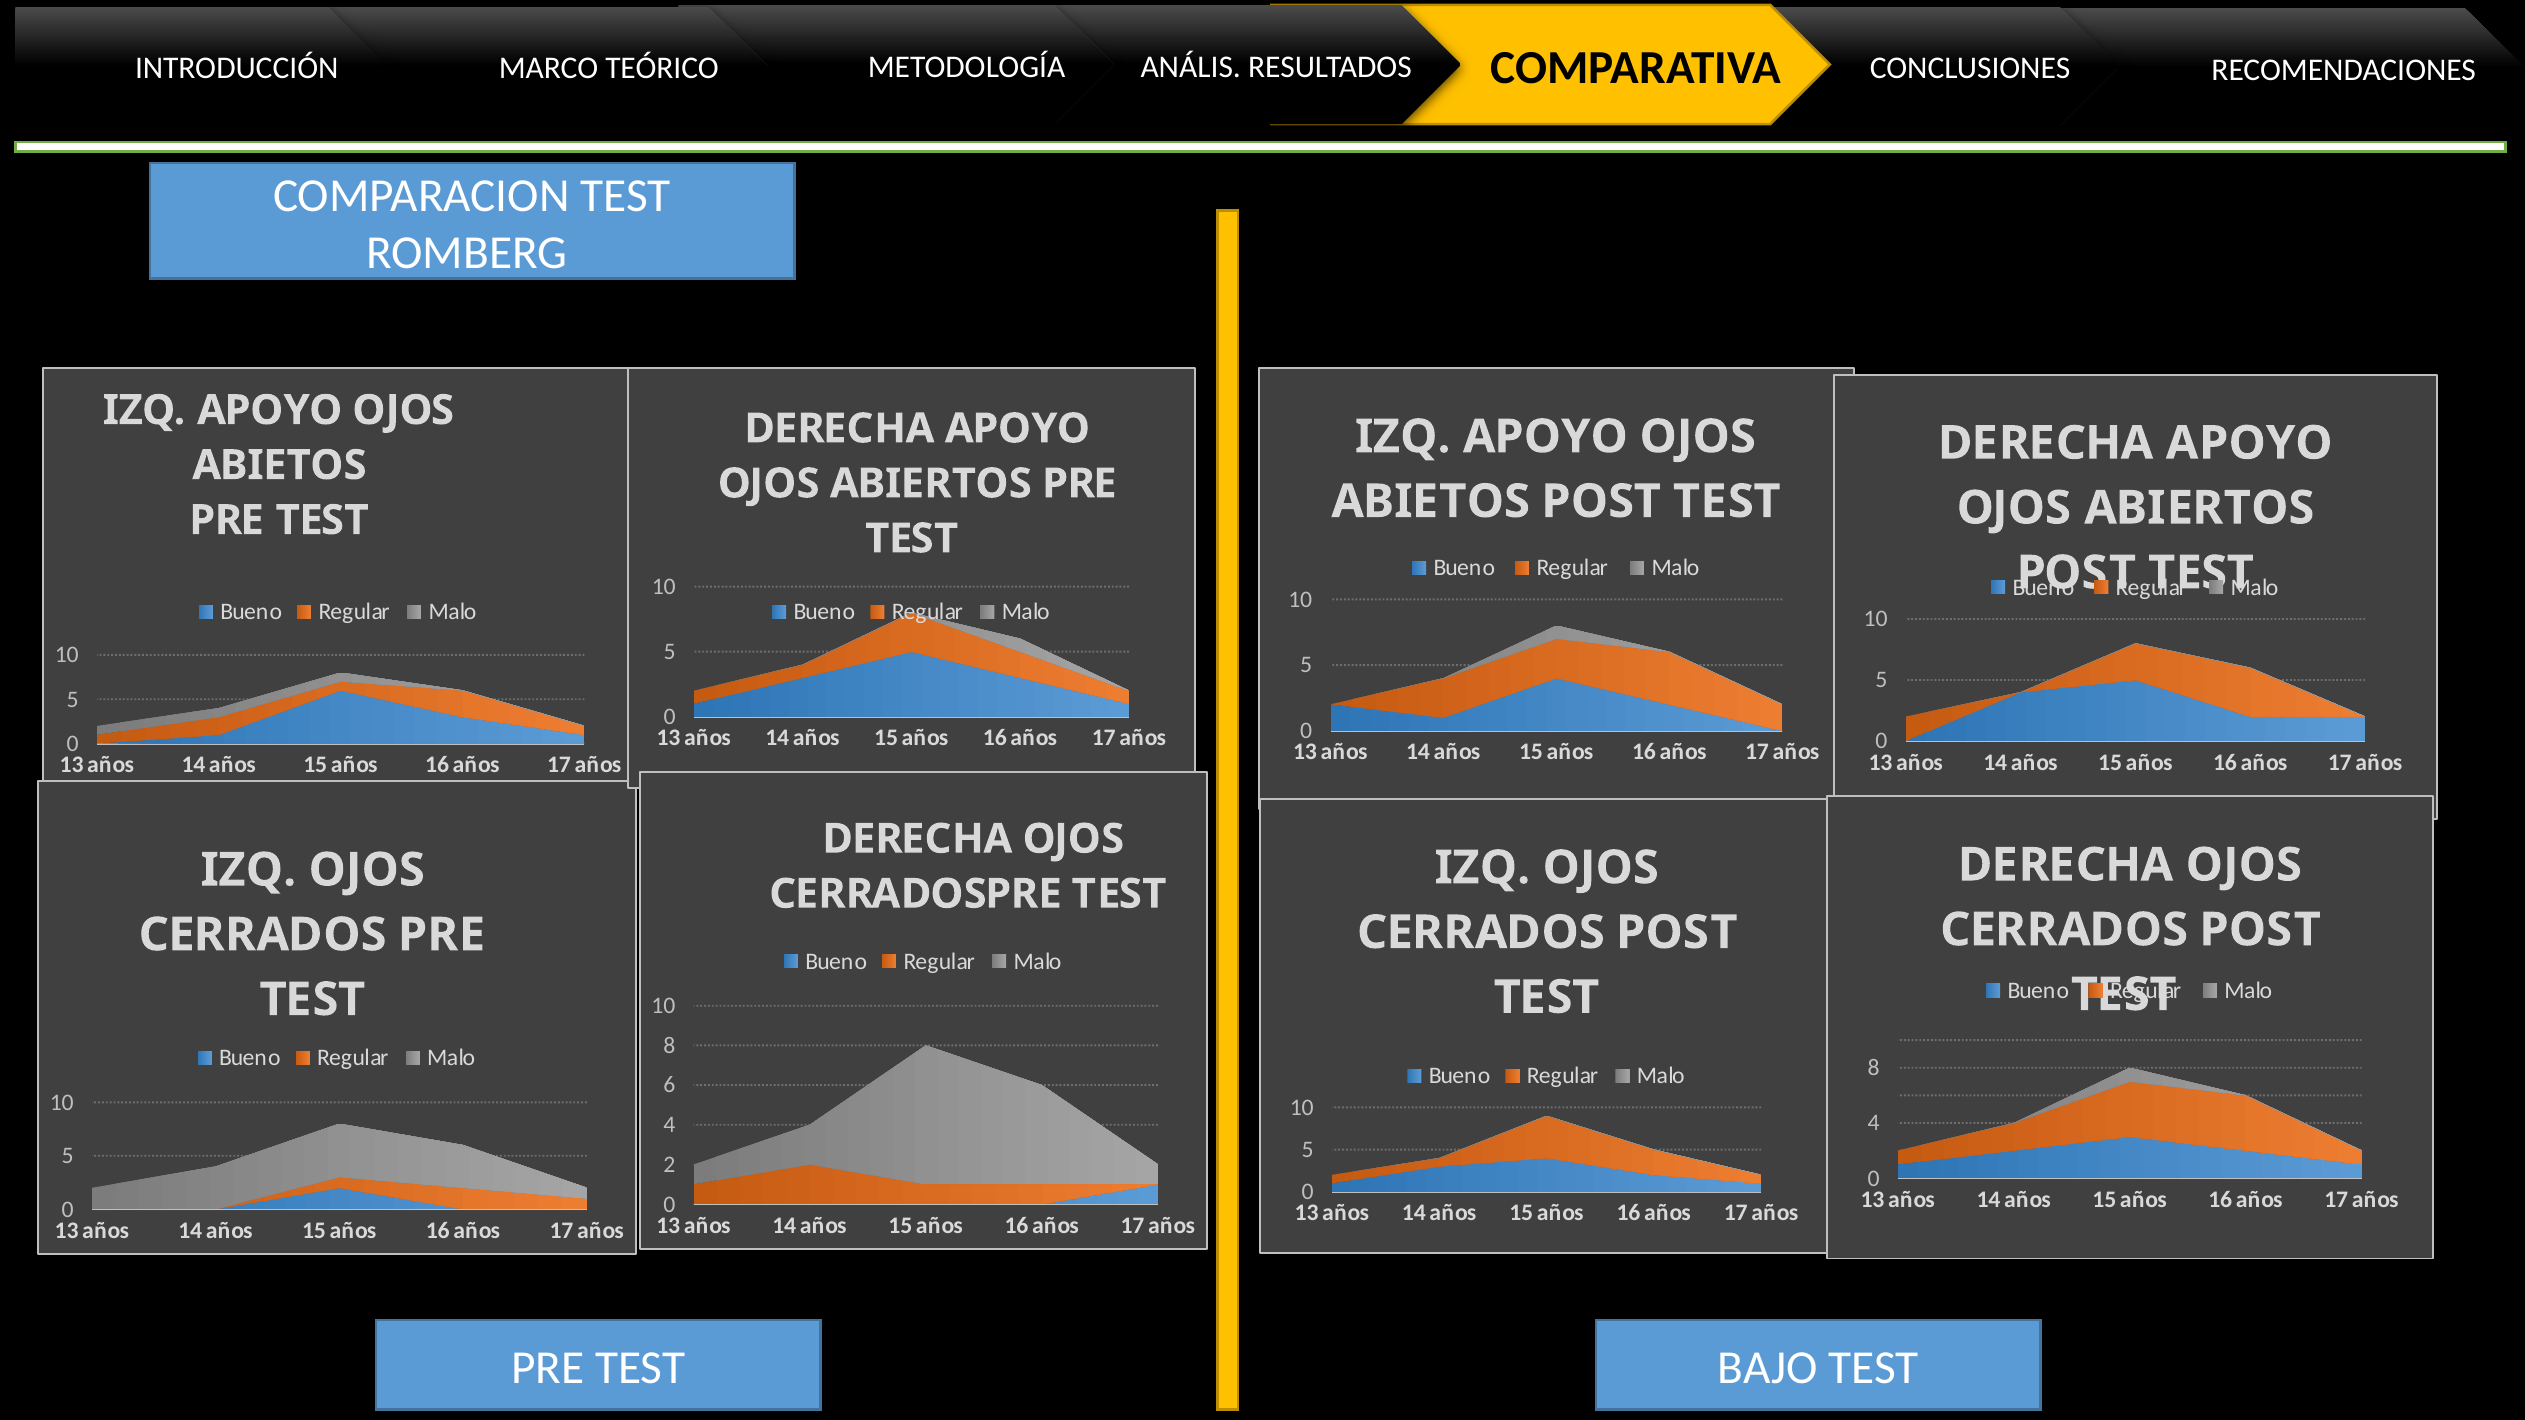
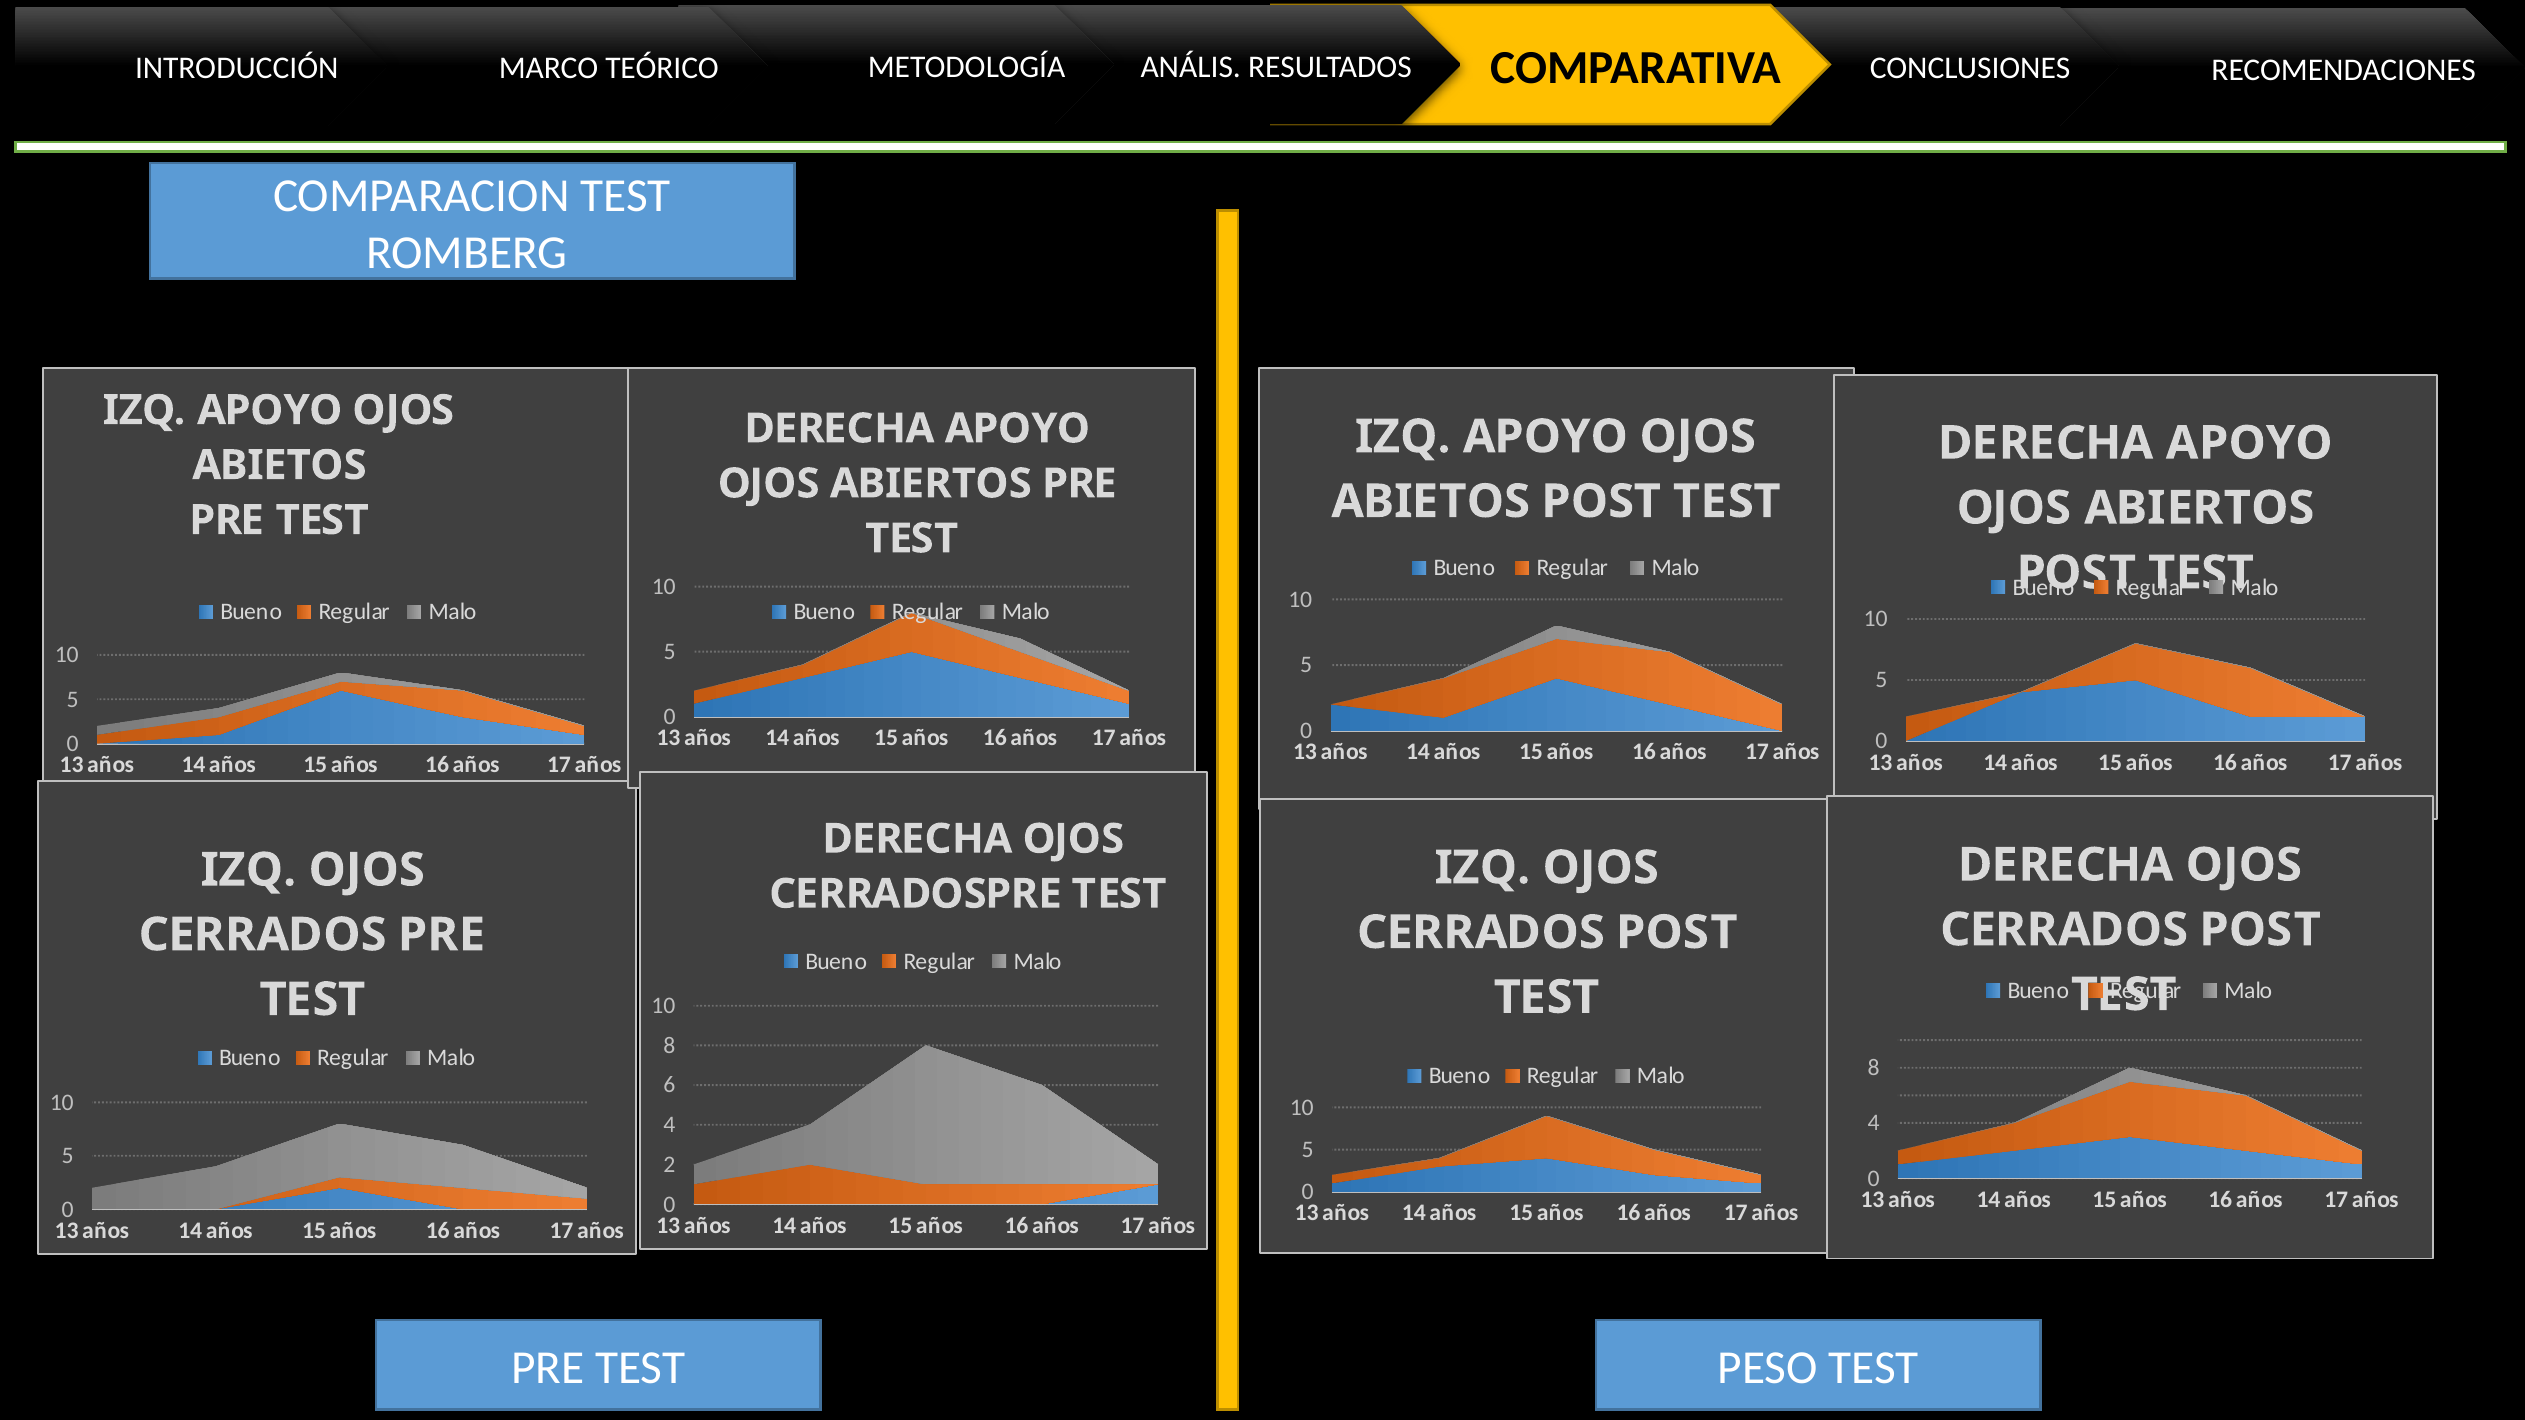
BAJO: BAJO -> PESO
